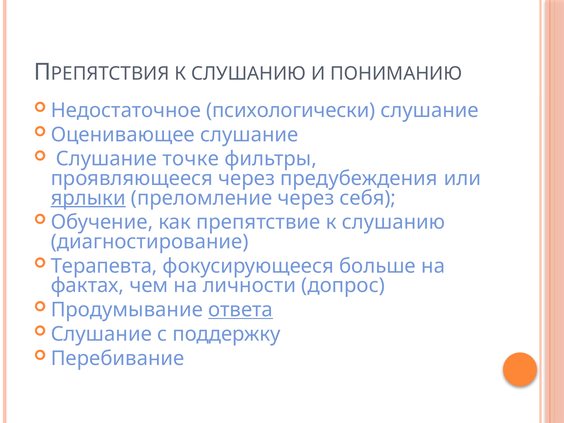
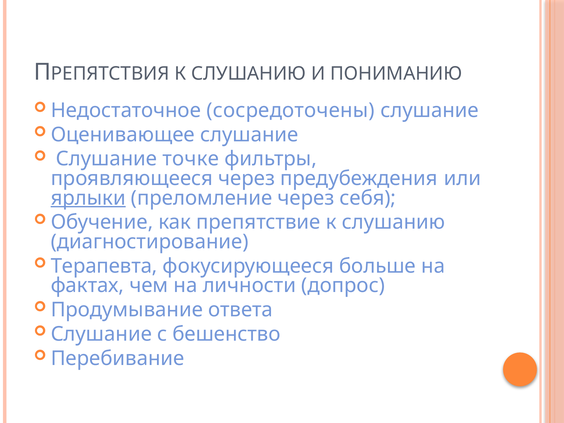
психологически: психологически -> сосредоточены
ответа underline: present -> none
поддержку: поддержку -> бешенство
